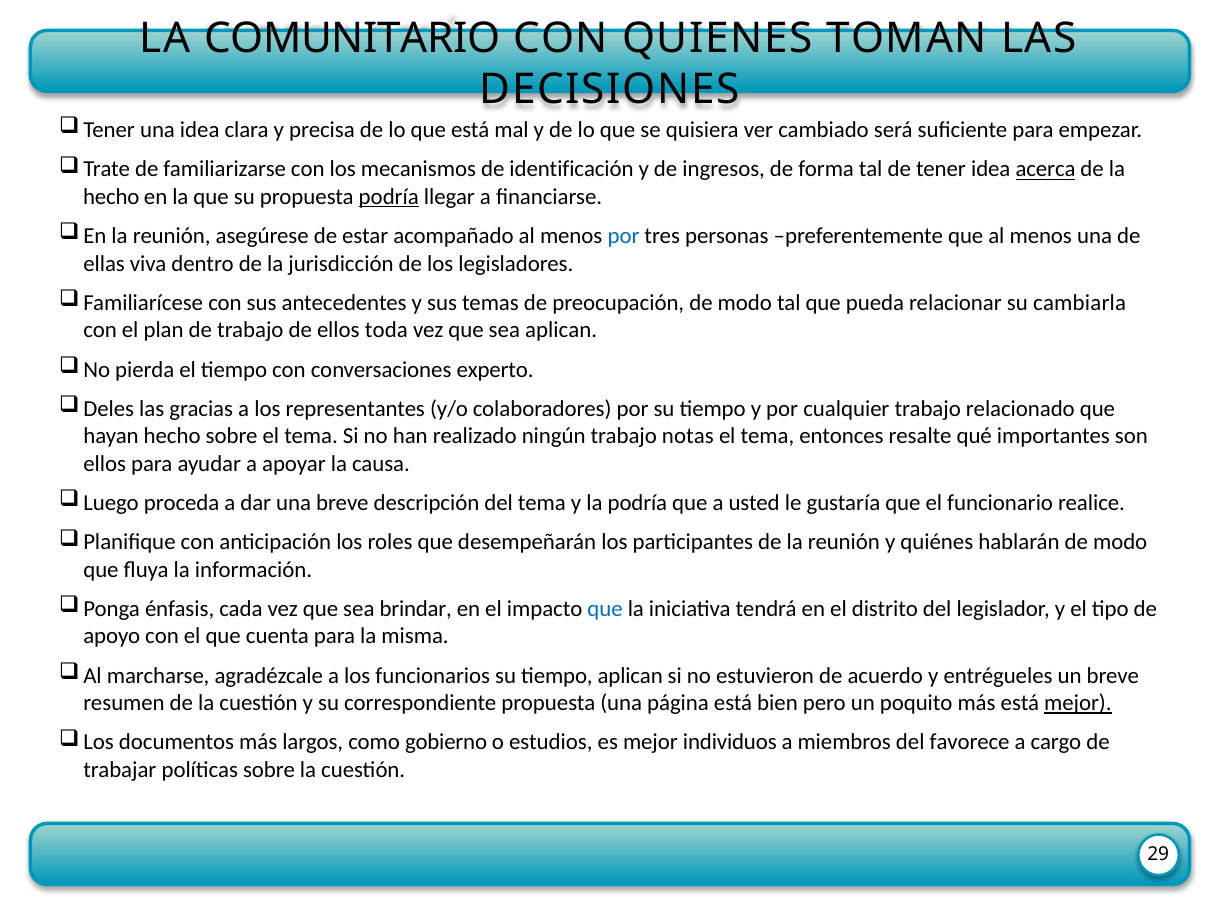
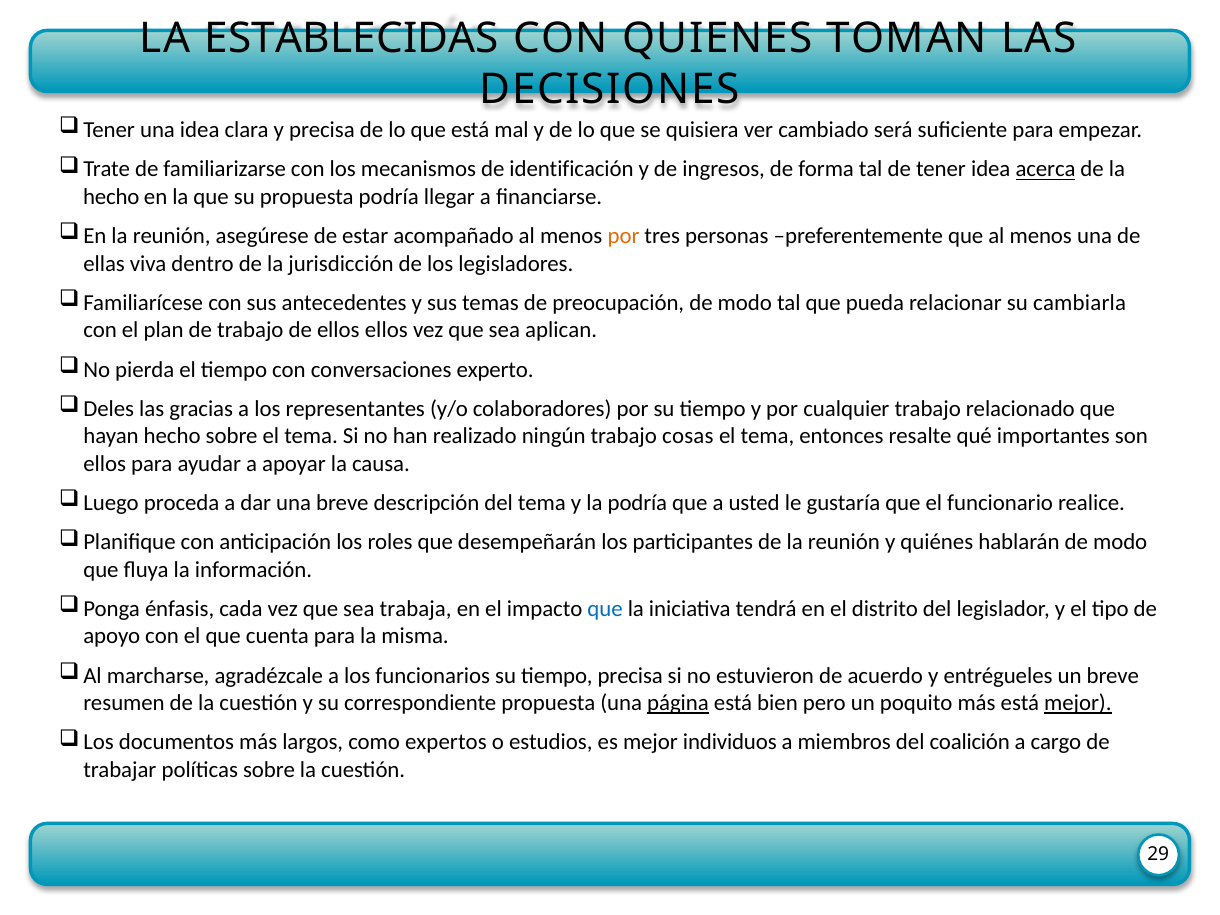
COMUNITARIO: COMUNITARIO -> ESTABLECIDAS
podría at (389, 197) underline: present -> none
por at (624, 236) colour: blue -> orange
ellos toda: toda -> ellos
notas: notas -> cosas
brindar: brindar -> trabaja
tiempo aplican: aplican -> precisa
página underline: none -> present
gobierno: gobierno -> expertos
favorece: favorece -> coalición
